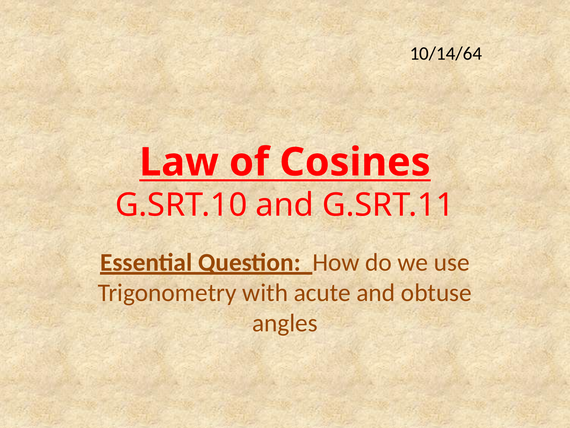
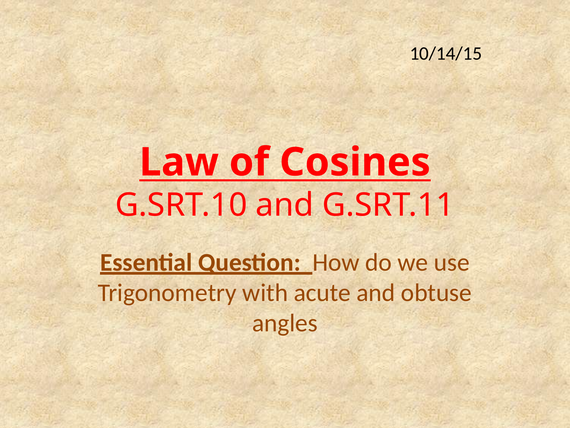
10/14/64: 10/14/64 -> 10/14/15
